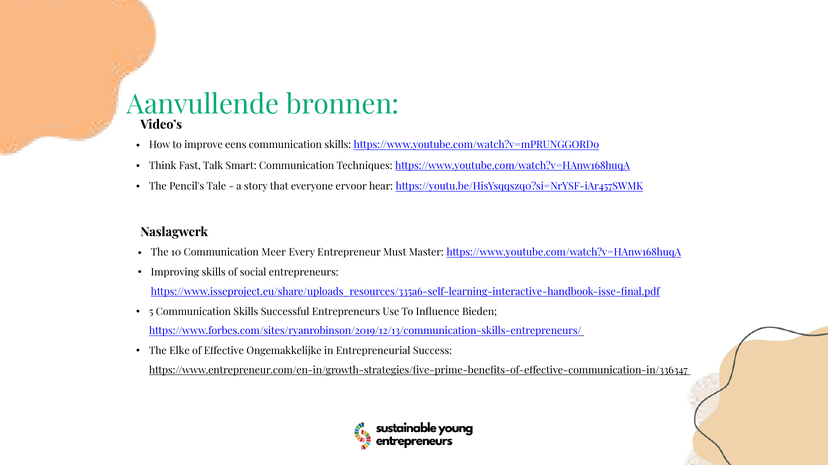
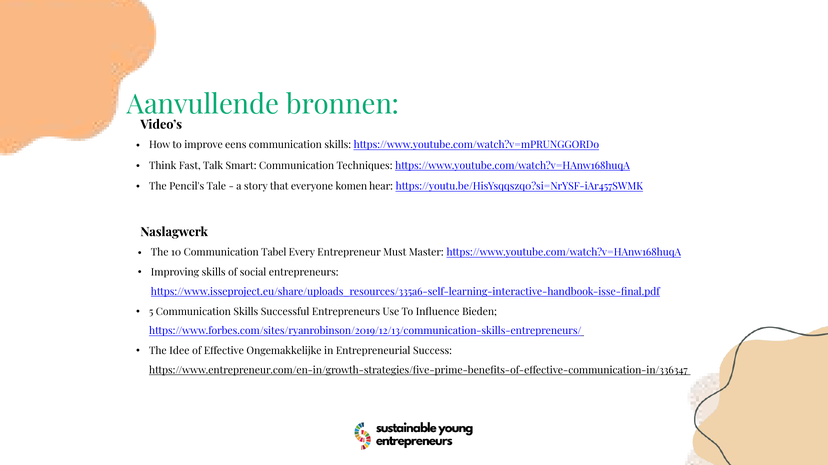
ervoor: ervoor -> komen
Meer: Meer -> Tabel
Elke: Elke -> Idee
